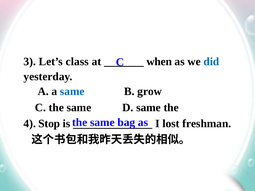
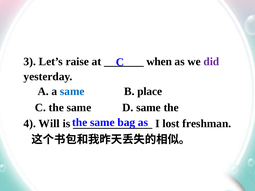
class: class -> raise
did colour: blue -> purple
grow: grow -> place
Stop: Stop -> Will
